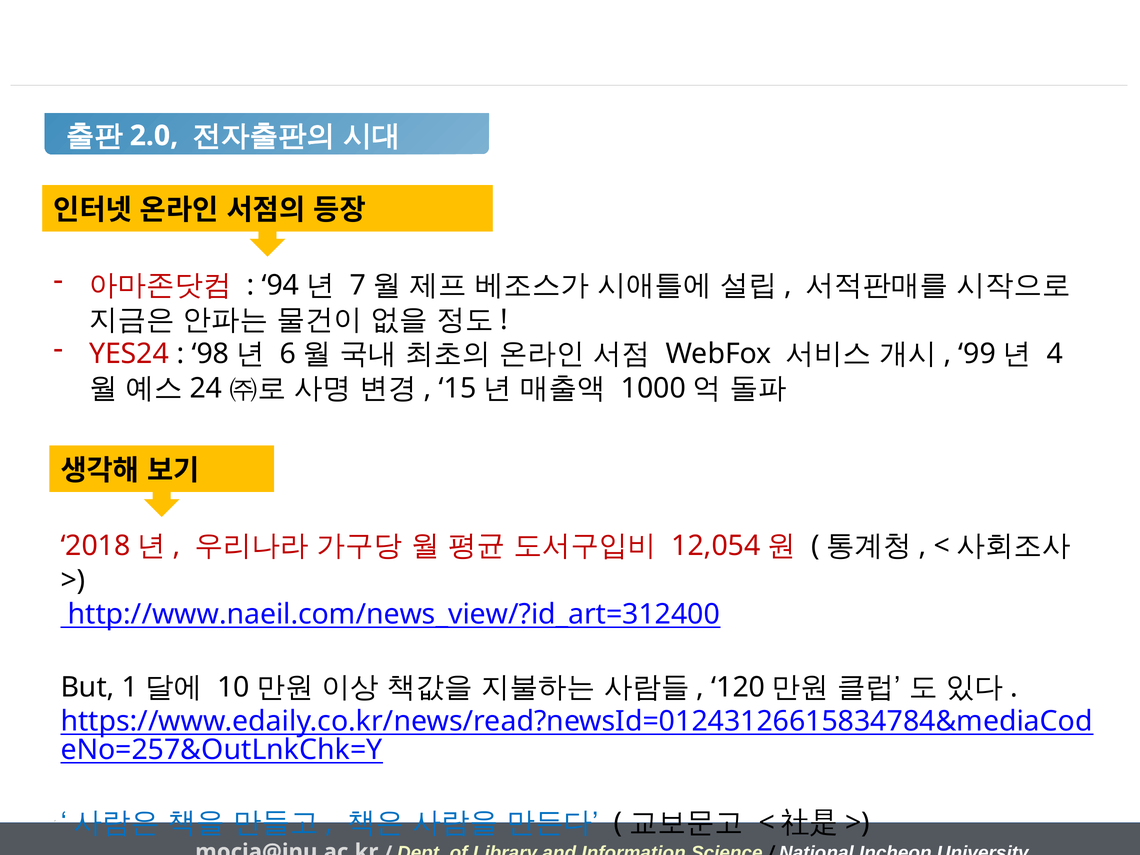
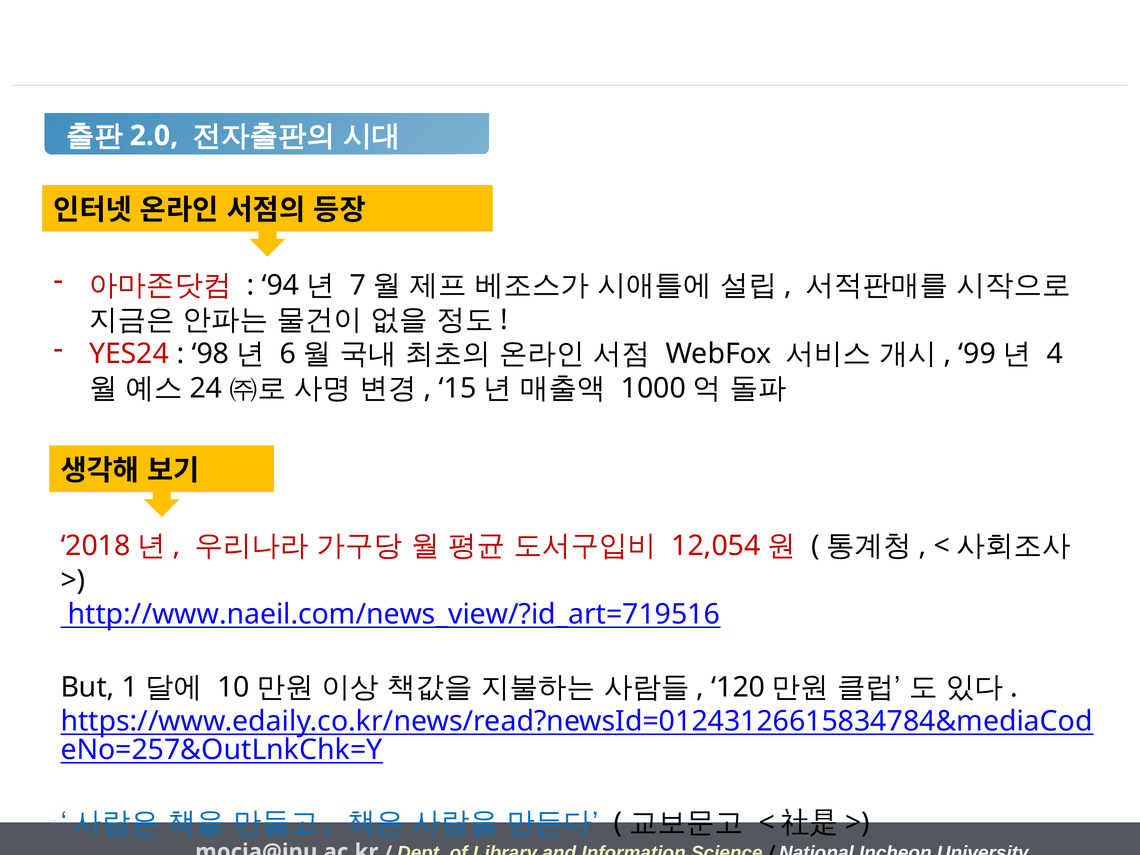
http://www.naeil.com/news_view/?id_art=312400: http://www.naeil.com/news_view/?id_art=312400 -> http://www.naeil.com/news_view/?id_art=719516
